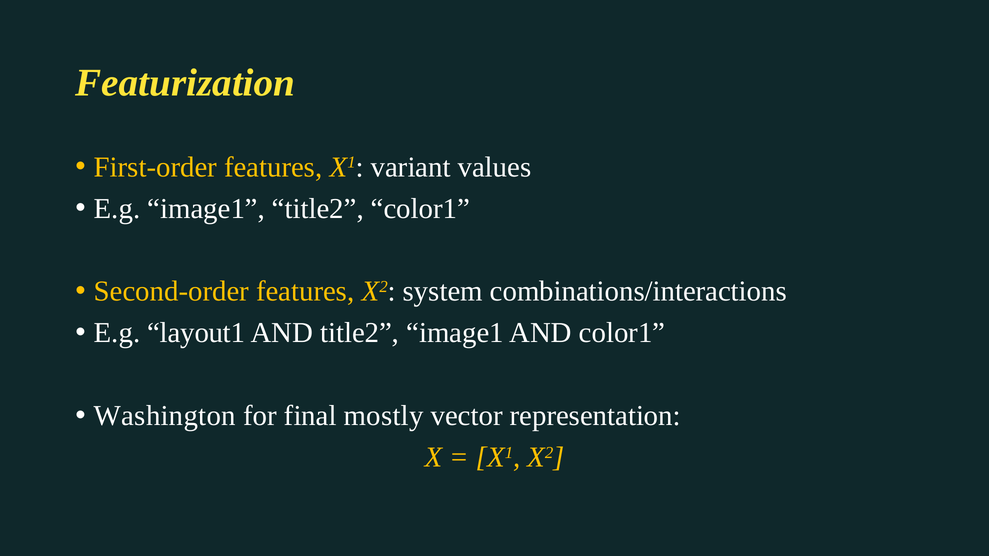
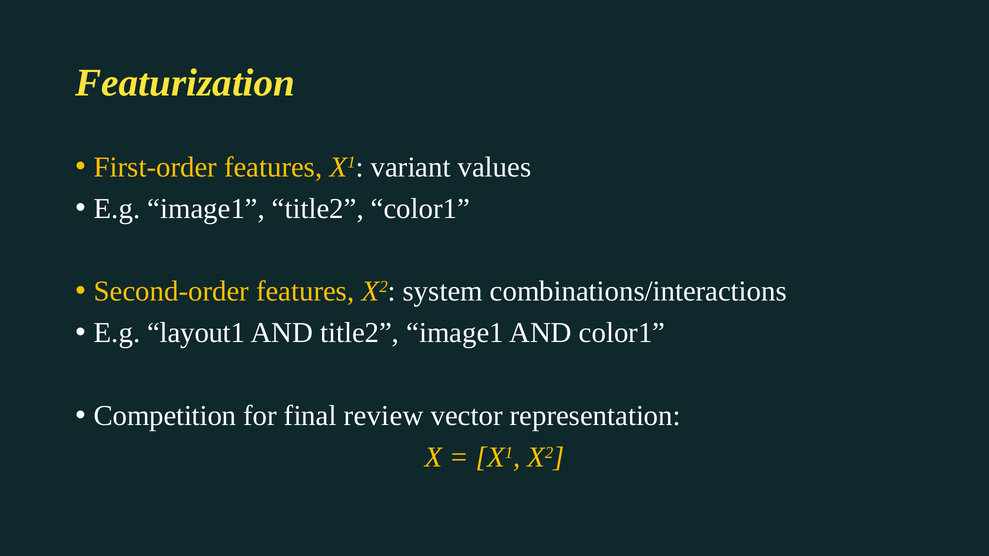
Washington: Washington -> Competition
mostly: mostly -> review
